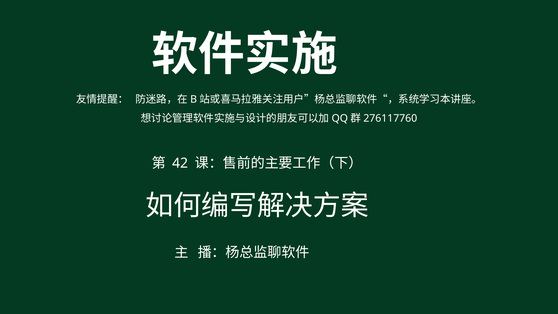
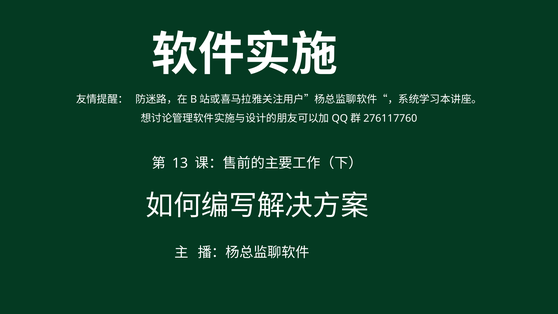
42: 42 -> 13
